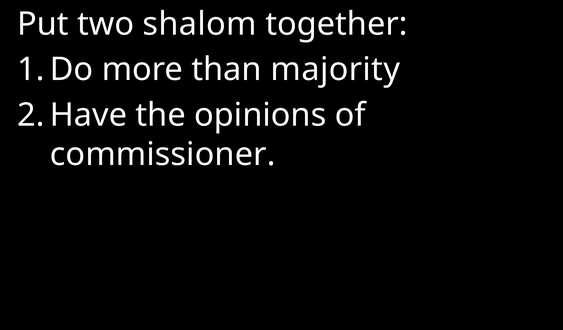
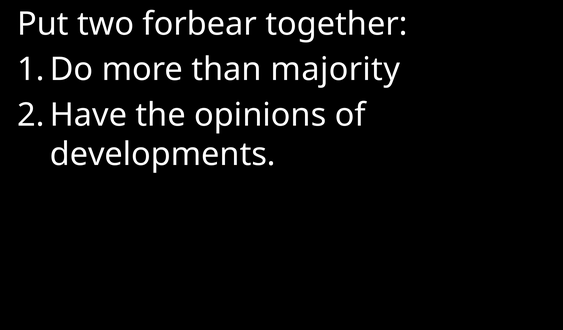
shalom: shalom -> forbear
commissioner: commissioner -> developments
